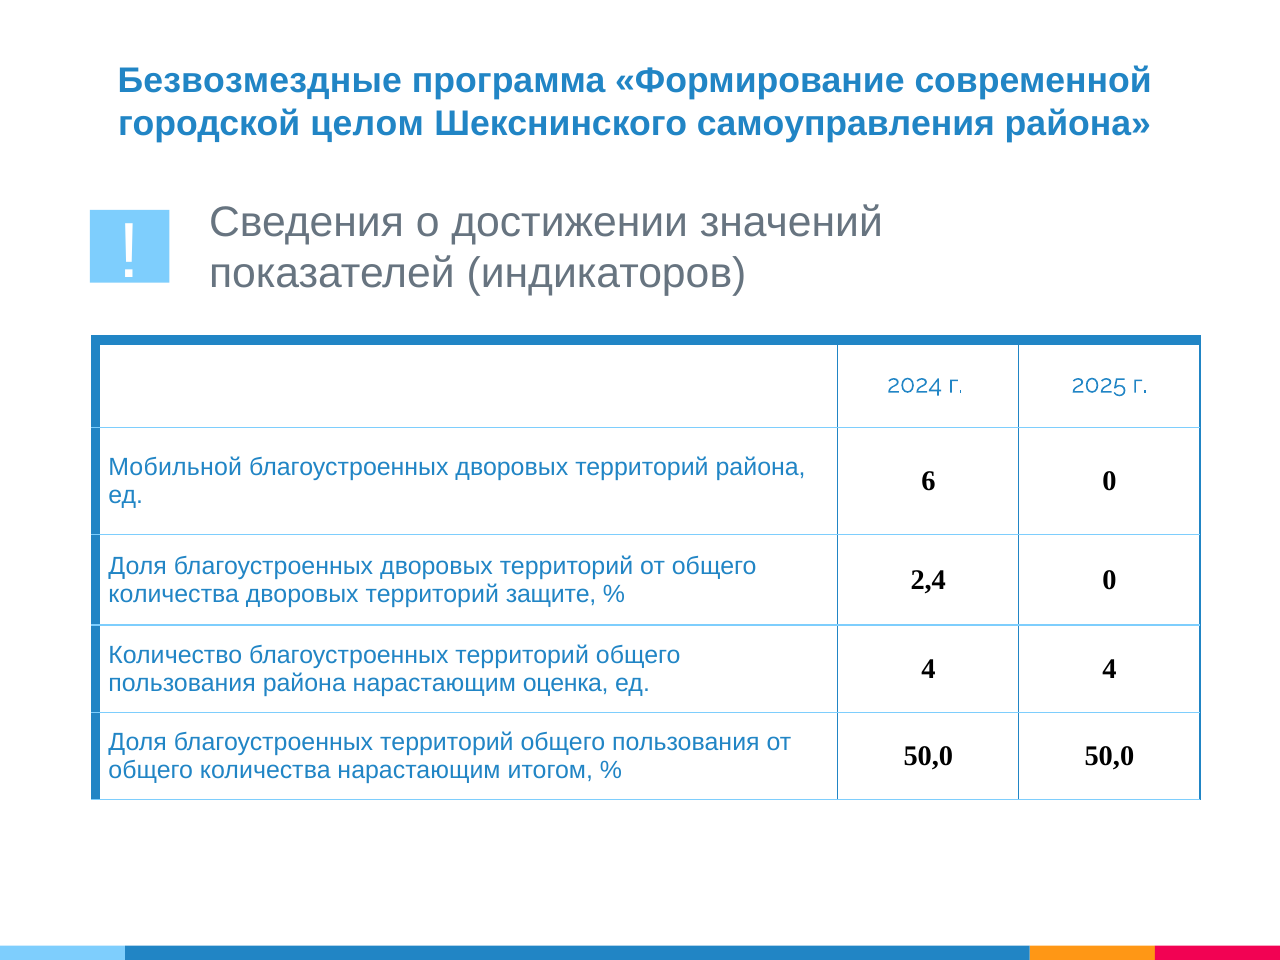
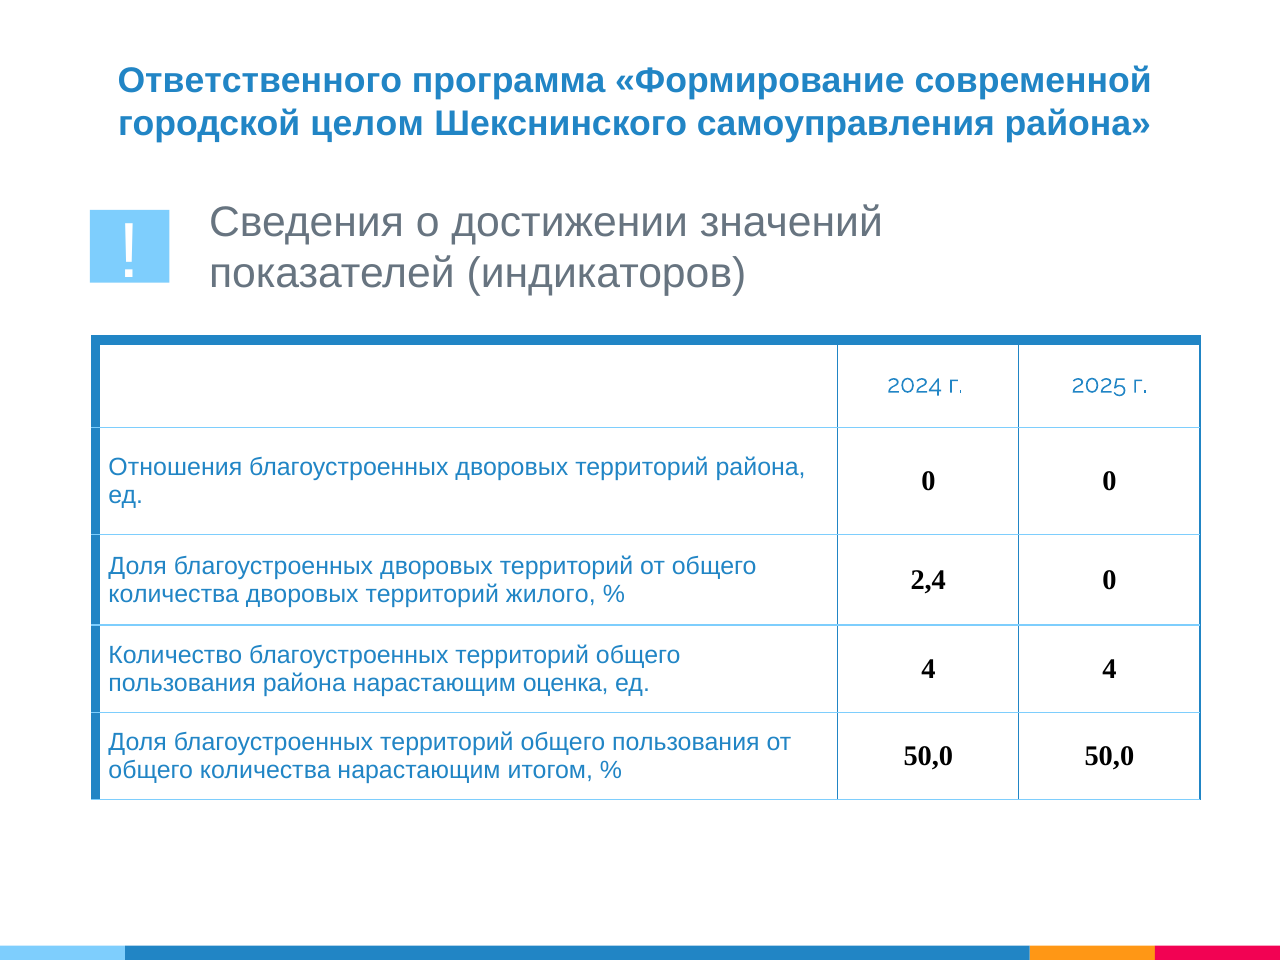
Безвозмездные: Безвозмездные -> Ответственного
Мобильной: Мобильной -> Отношения
ед 6: 6 -> 0
защите: защите -> жилого
